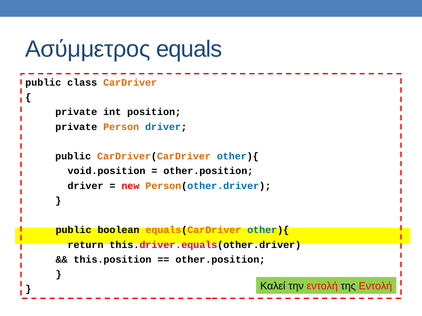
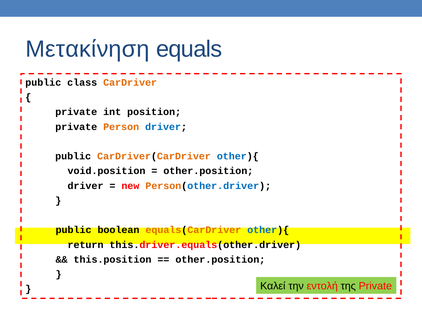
Ασύμμετρος: Ασύμμετρος -> Μετακίνηση
της Εντολή: Εντολή -> Private
